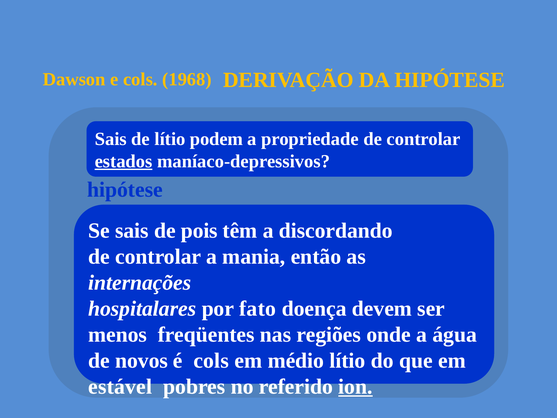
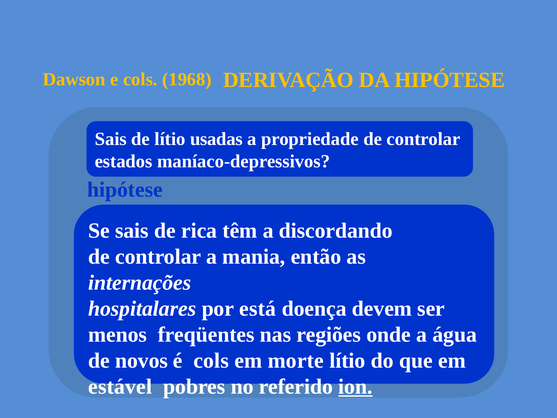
podem: podem -> usadas
estados underline: present -> none
pois: pois -> rica
fato: fato -> está
médio: médio -> morte
